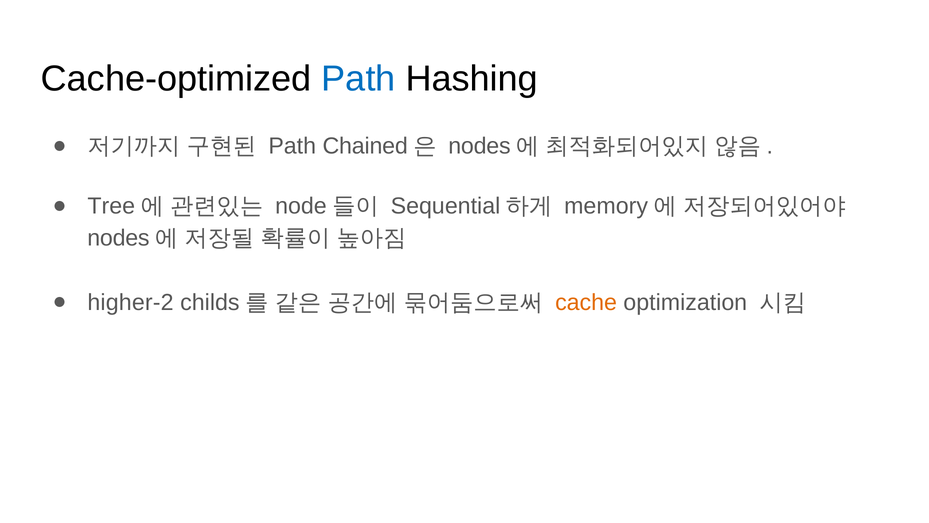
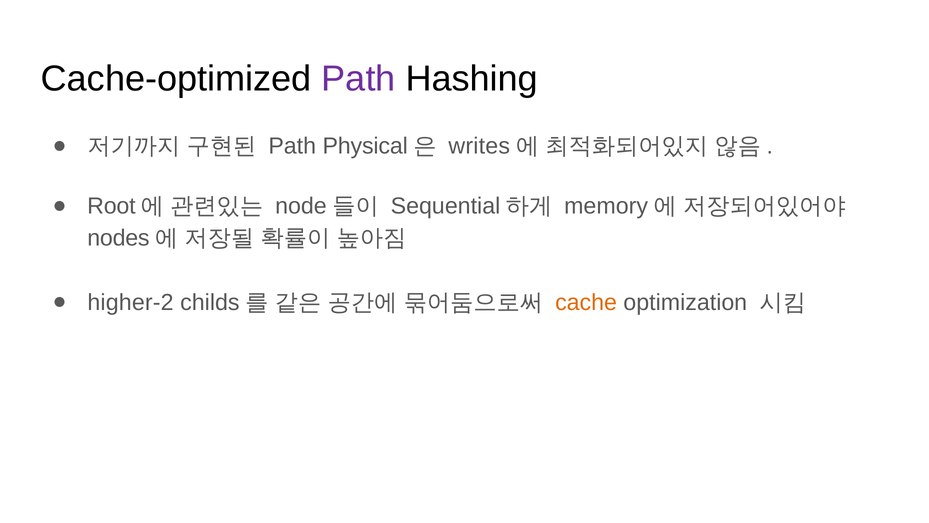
Path at (359, 79) colour: blue -> purple
Chained: Chained -> Physical
nodes at (479, 146): nodes -> writes
Tree: Tree -> Root
